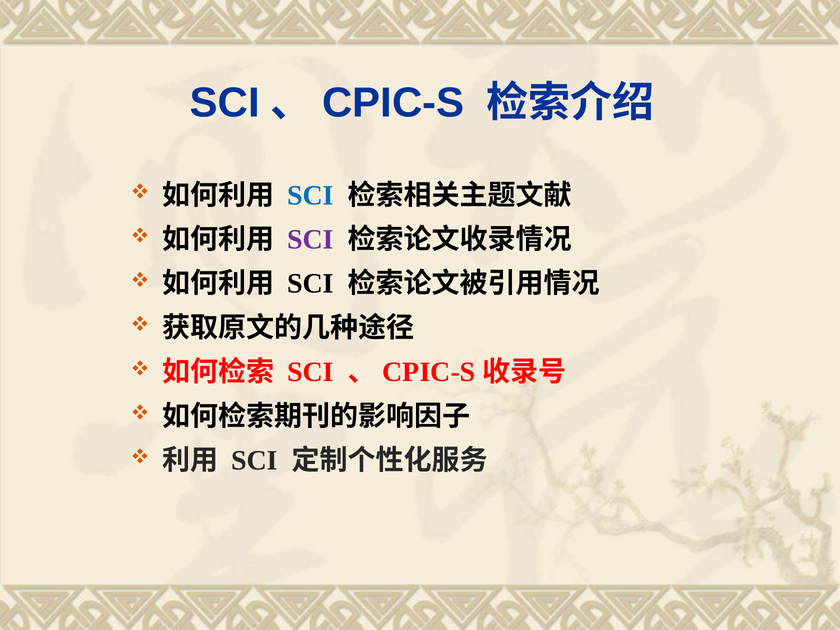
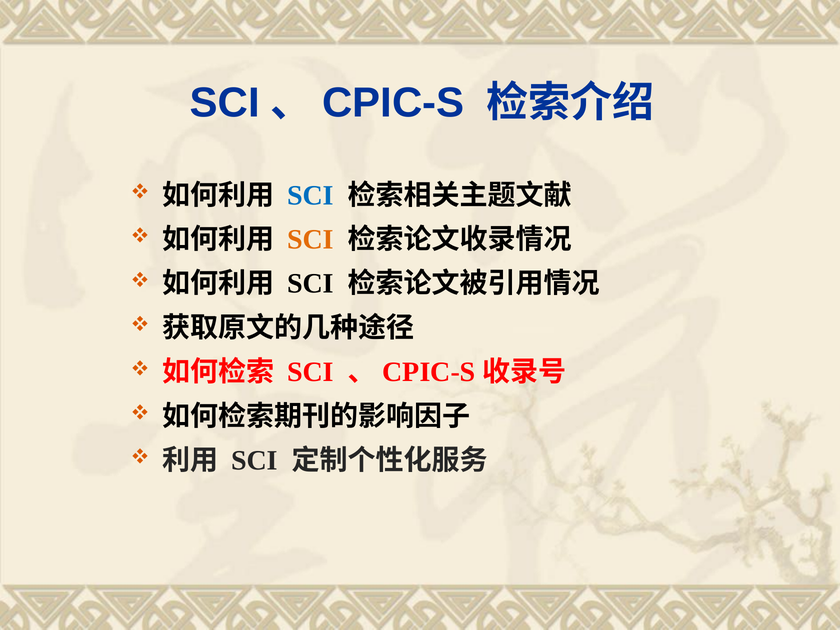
SCI at (311, 239) colour: purple -> orange
